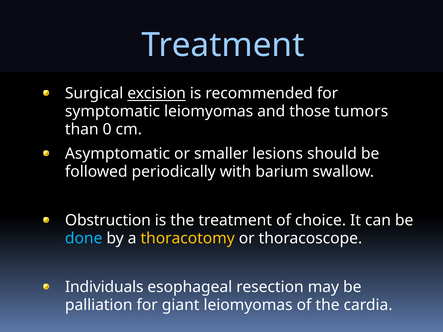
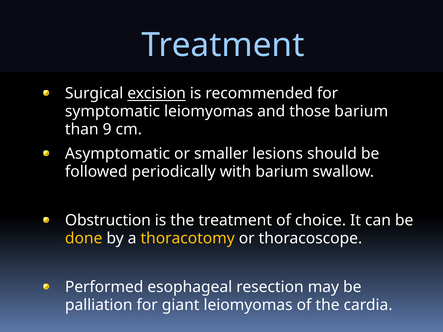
those tumors: tumors -> barium
0: 0 -> 9
done colour: light blue -> yellow
Individuals: Individuals -> Performed
